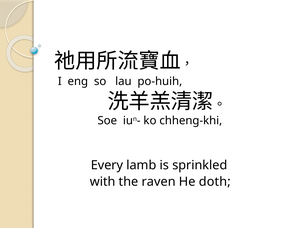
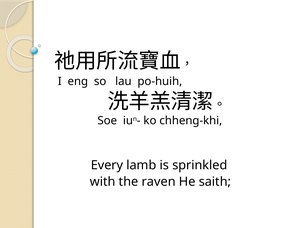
doth: doth -> saith
